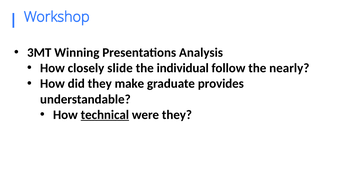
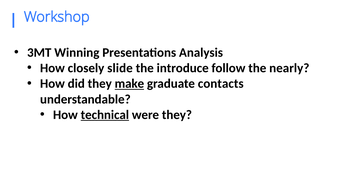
individual: individual -> introduce
make underline: none -> present
provides: provides -> contacts
